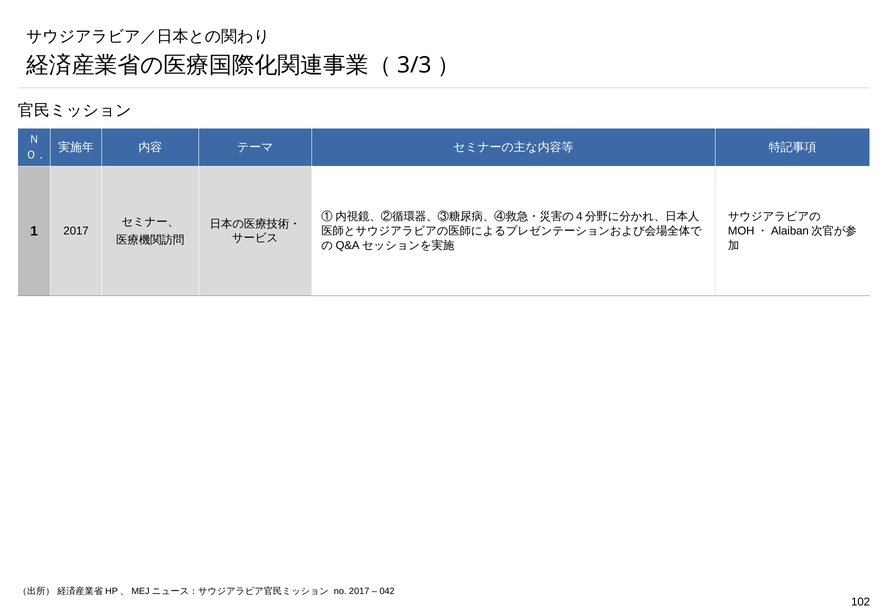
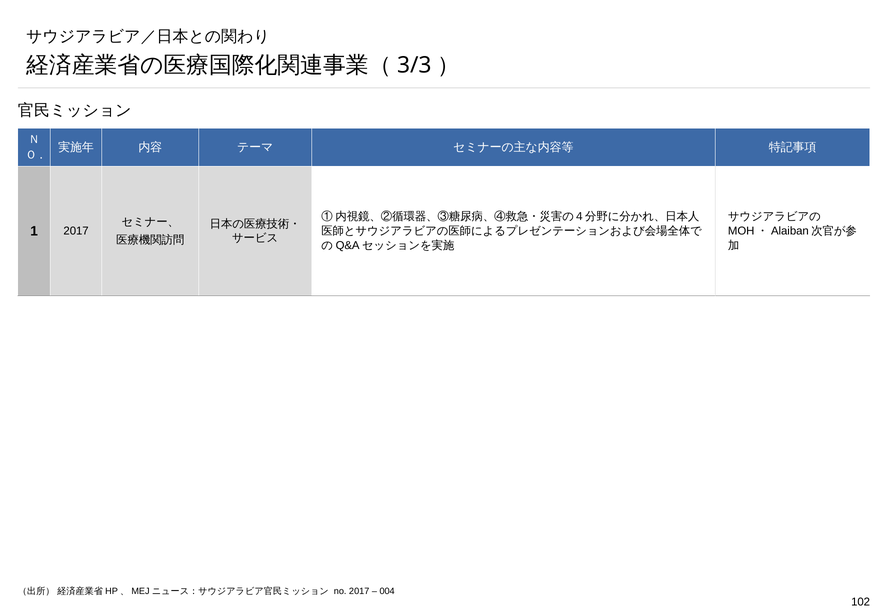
042: 042 -> 004
